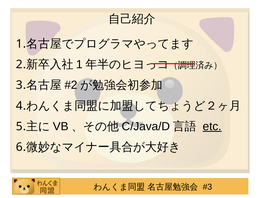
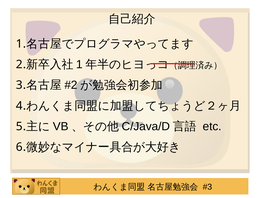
etc underline: present -> none
